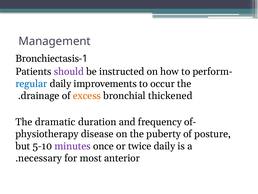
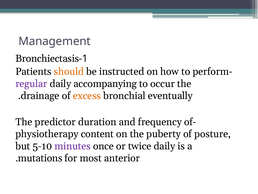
should colour: purple -> orange
regular colour: blue -> purple
improvements: improvements -> accompanying
thickened: thickened -> eventually
dramatic: dramatic -> predictor
disease: disease -> content
necessary: necessary -> mutations
